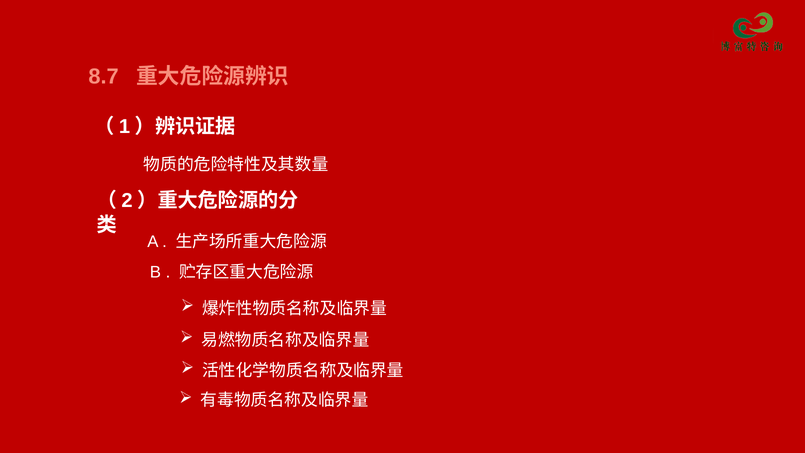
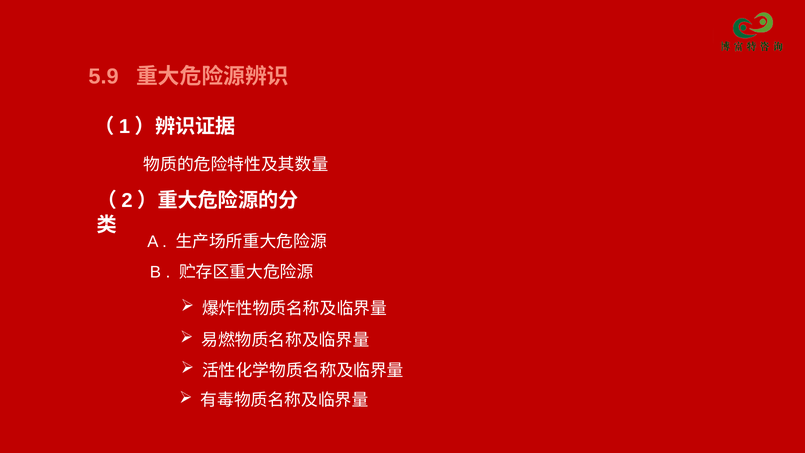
8.7: 8.7 -> 5.9
